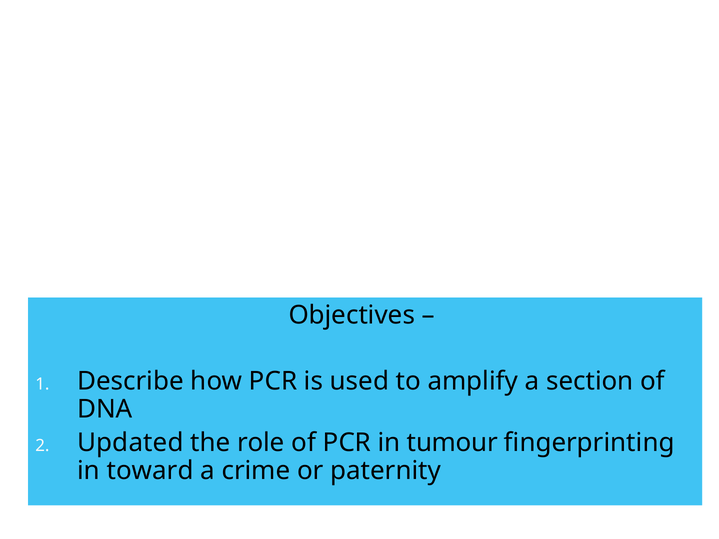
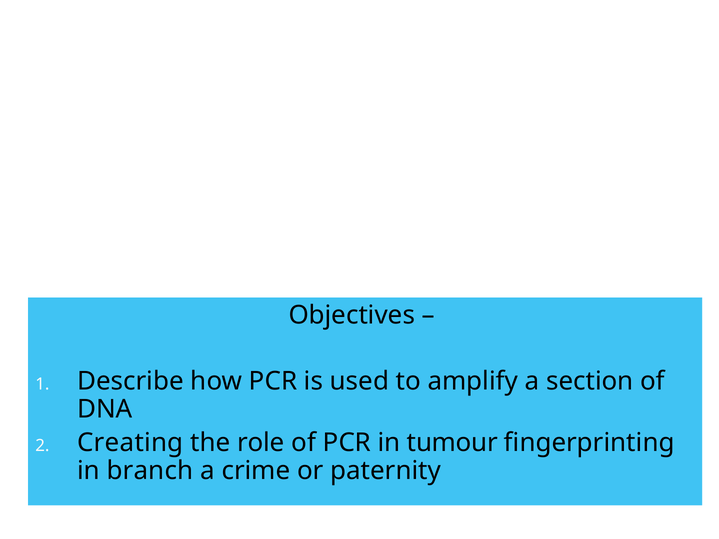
Updated: Updated -> Creating
toward: toward -> branch
